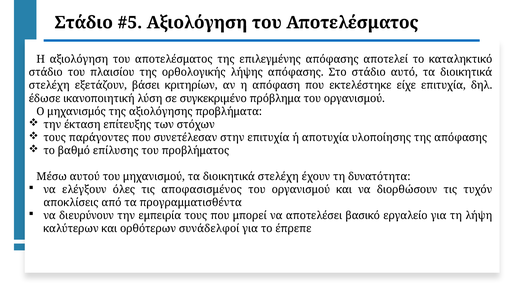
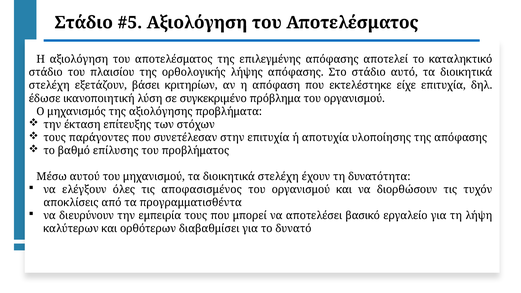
συνάδελφοί: συνάδελφοί -> διαβαθμίσει
έπρεπε: έπρεπε -> δυνατό
